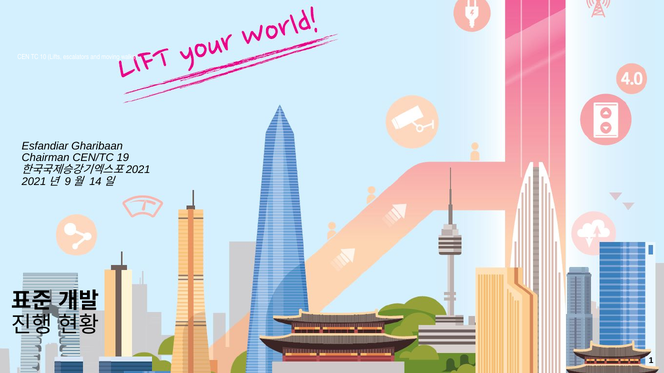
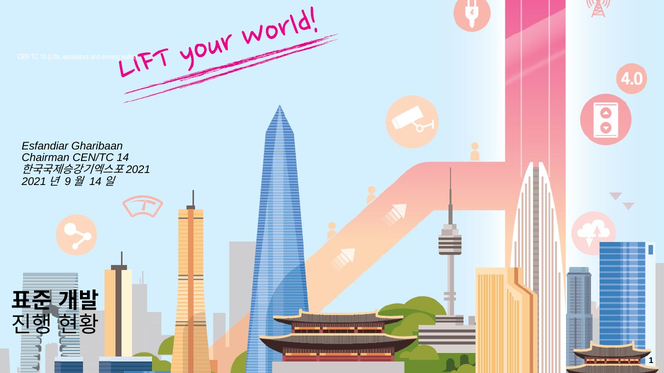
19: 19 -> 14
